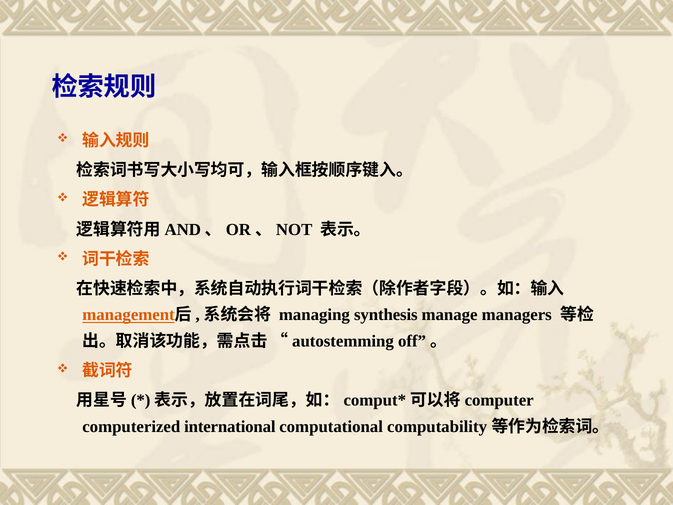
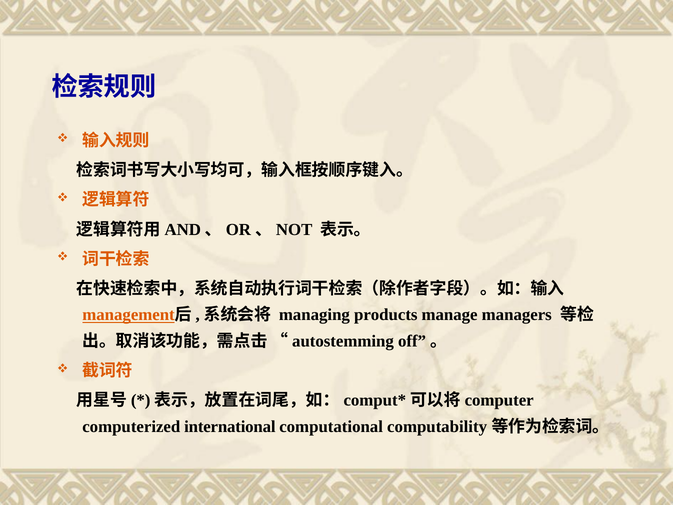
synthesis: synthesis -> products
